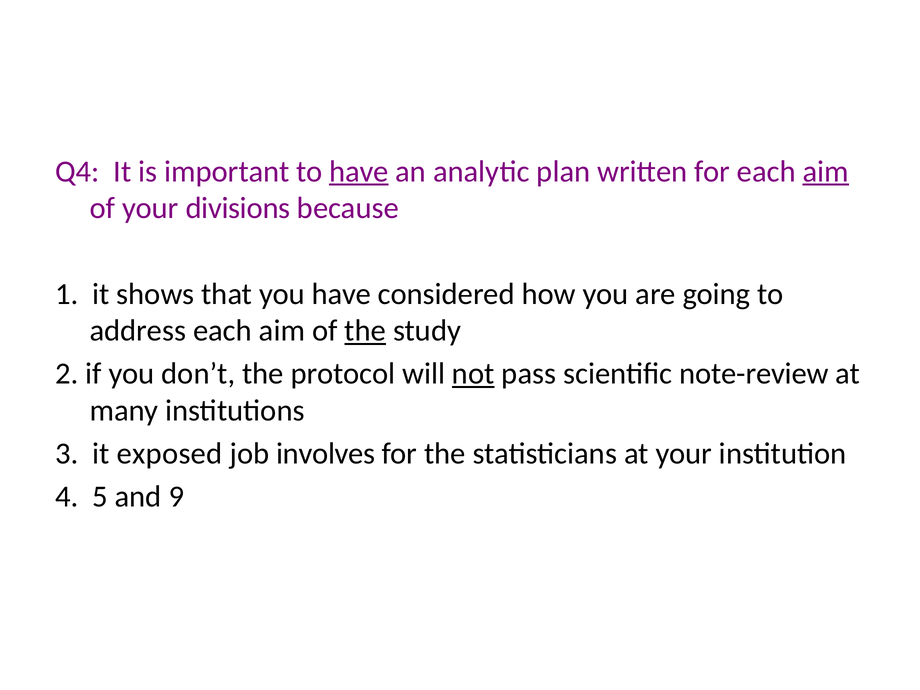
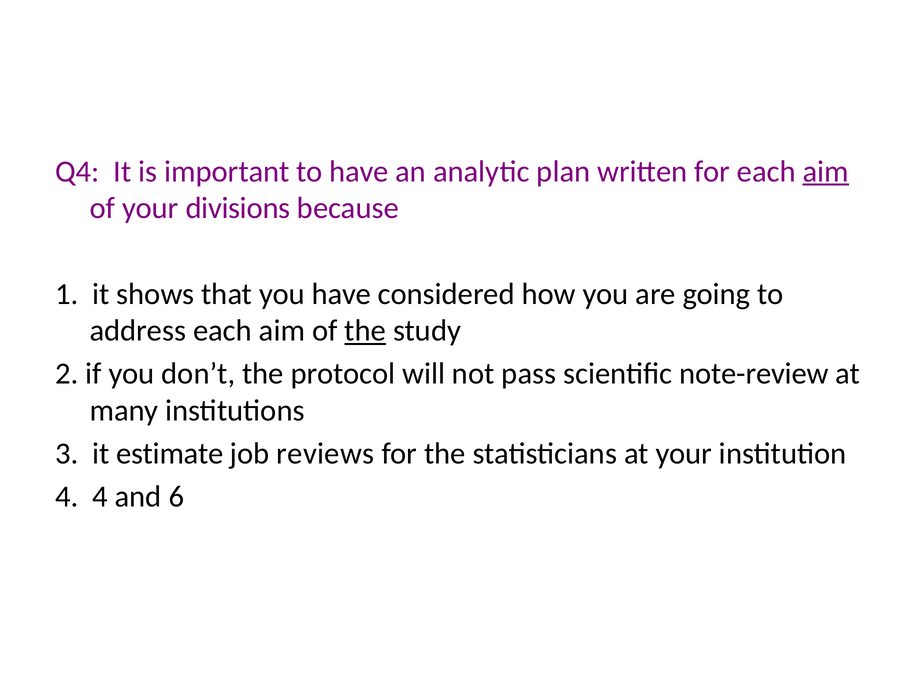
have at (359, 171) underline: present -> none
not underline: present -> none
exposed: exposed -> estimate
involves: involves -> reviews
4 5: 5 -> 4
9: 9 -> 6
